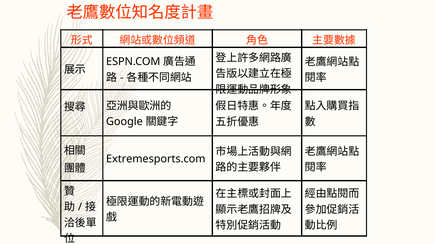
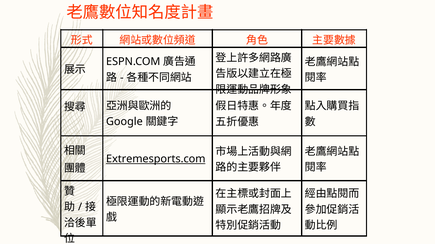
Extremesports.com underline: none -> present
